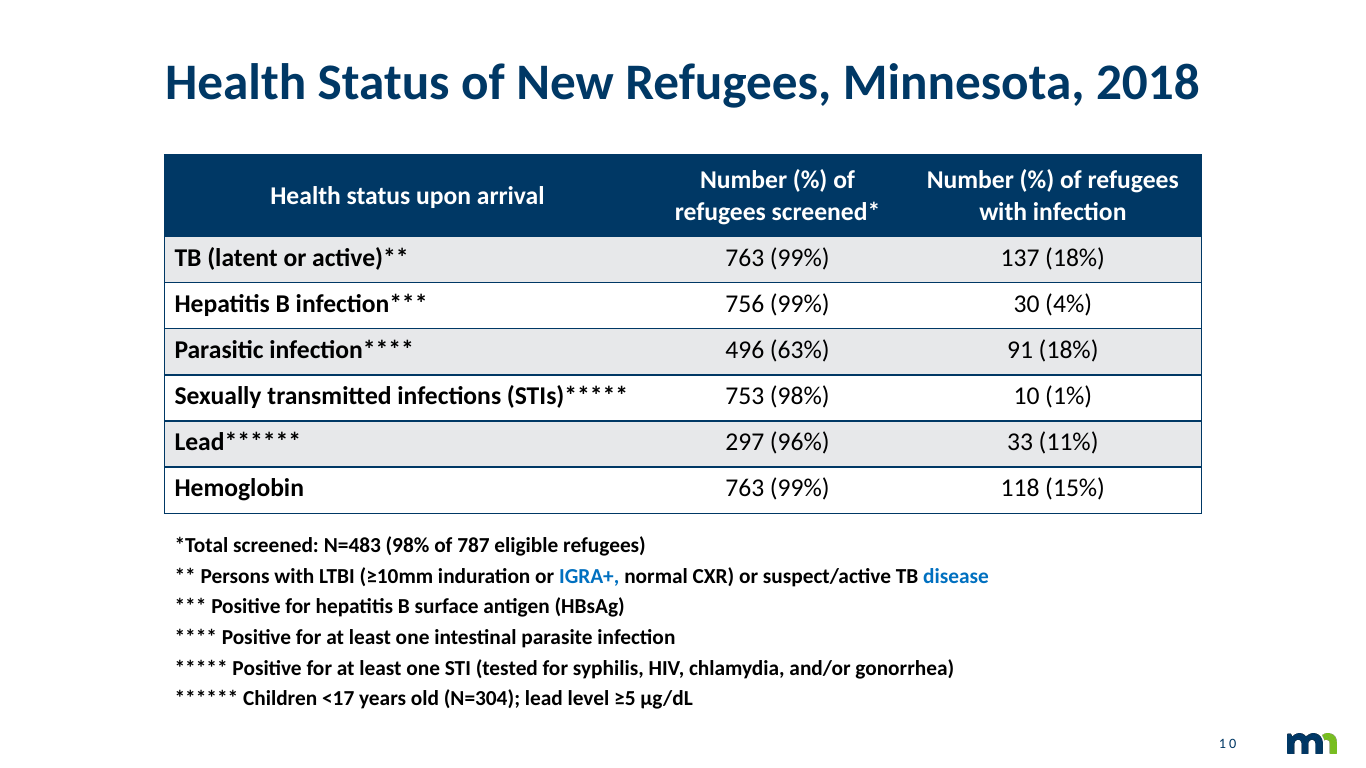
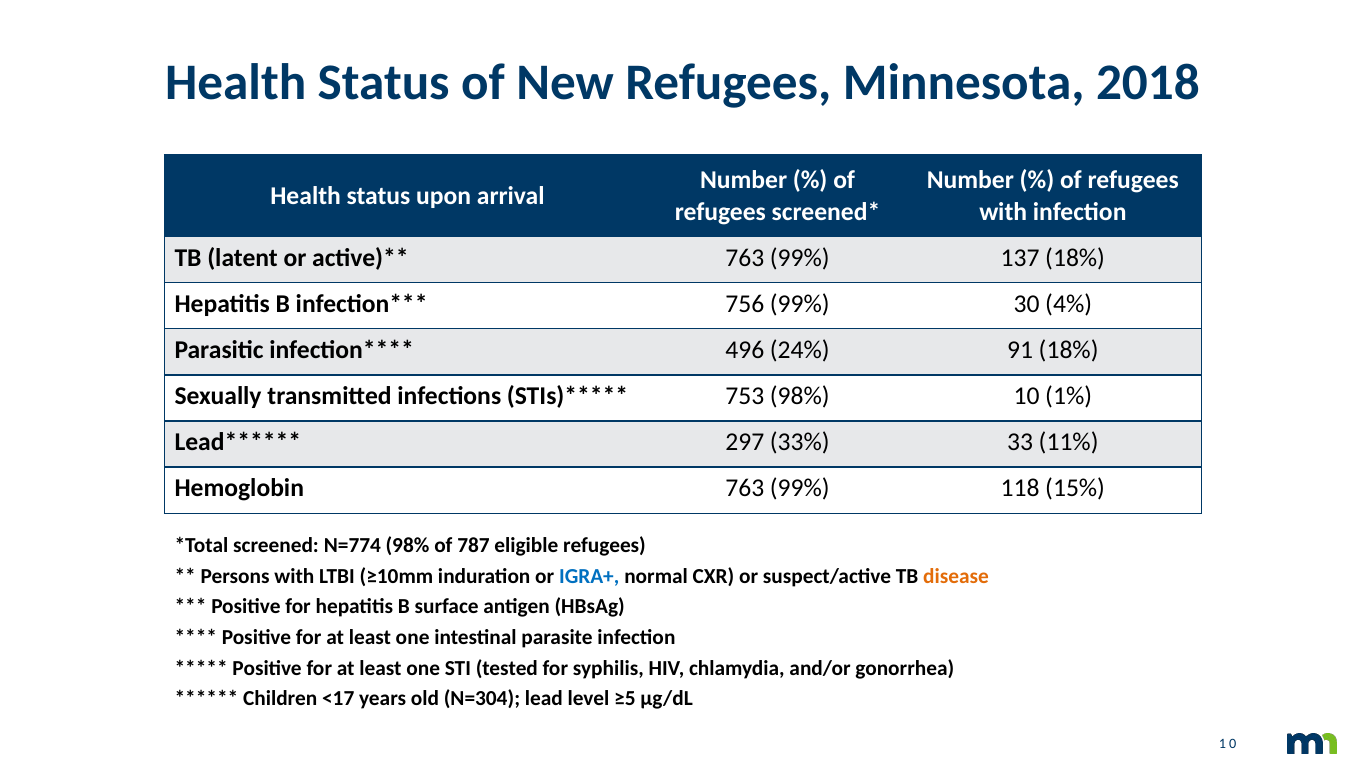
63%: 63% -> 24%
96%: 96% -> 33%
N=483: N=483 -> N=774
disease colour: blue -> orange
